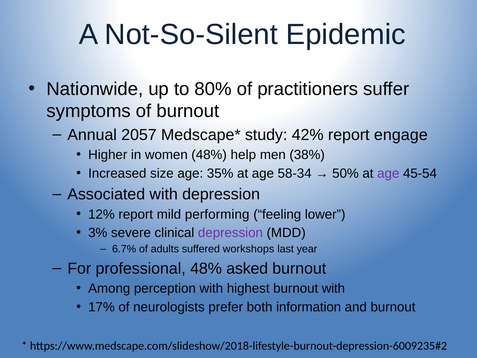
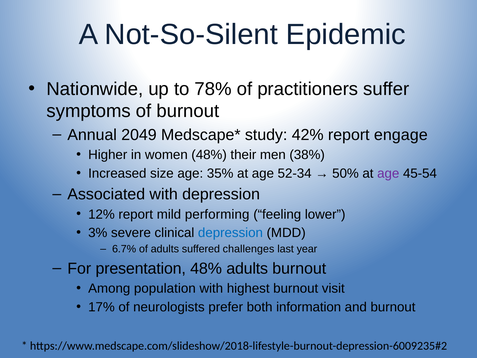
80%: 80% -> 78%
2057: 2057 -> 2049
help: help -> their
58-34: 58-34 -> 52-34
depression at (230, 233) colour: purple -> blue
workshops: workshops -> challenges
professional: professional -> presentation
48% asked: asked -> adults
perception: perception -> population
burnout with: with -> visit
